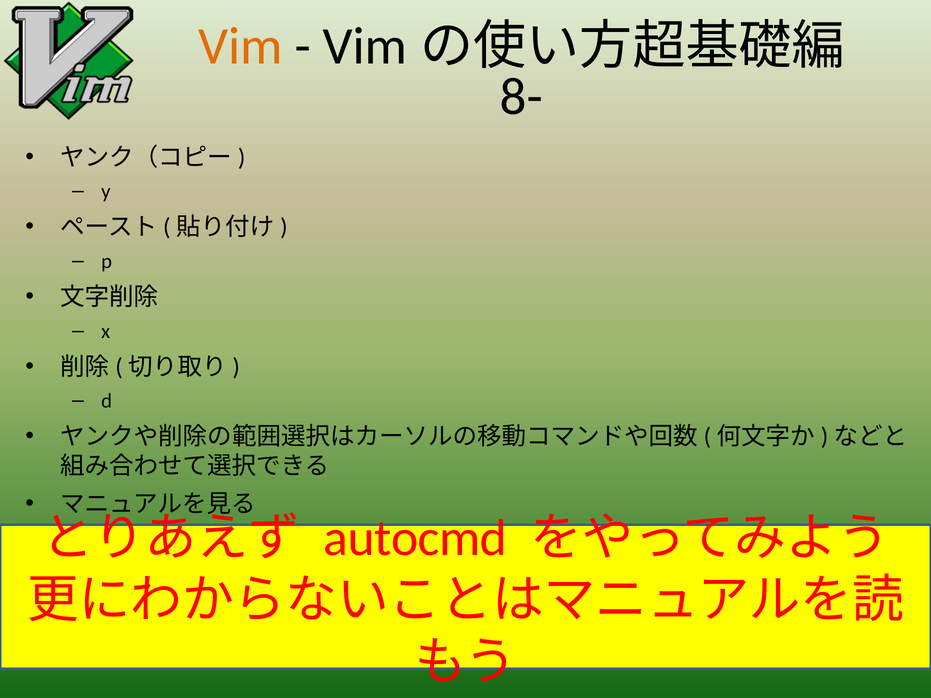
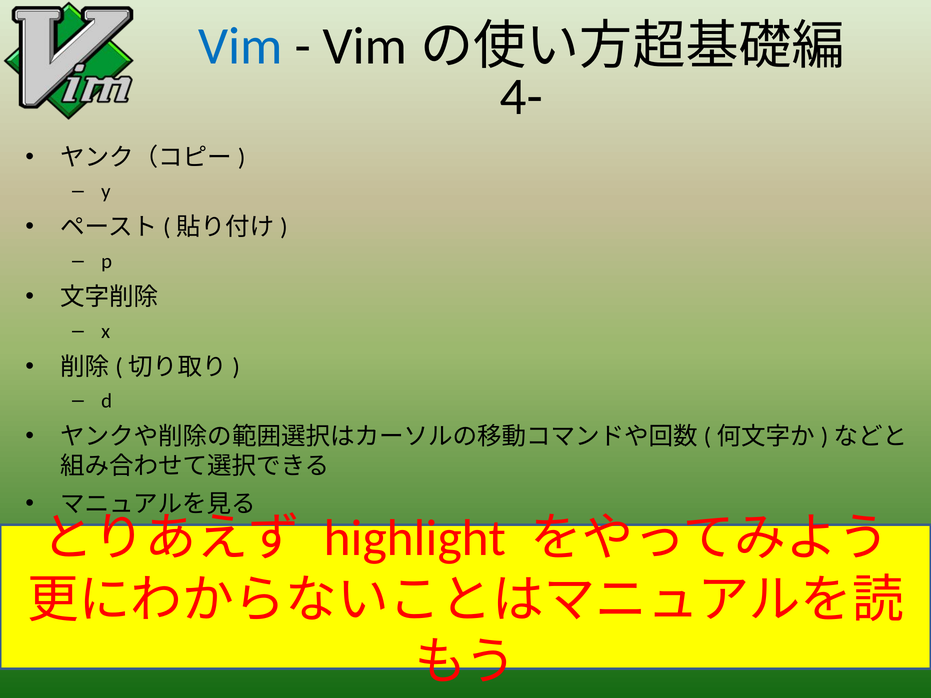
Vim colour: orange -> blue
8-: 8- -> 4-
autocmd: autocmd -> highlight
